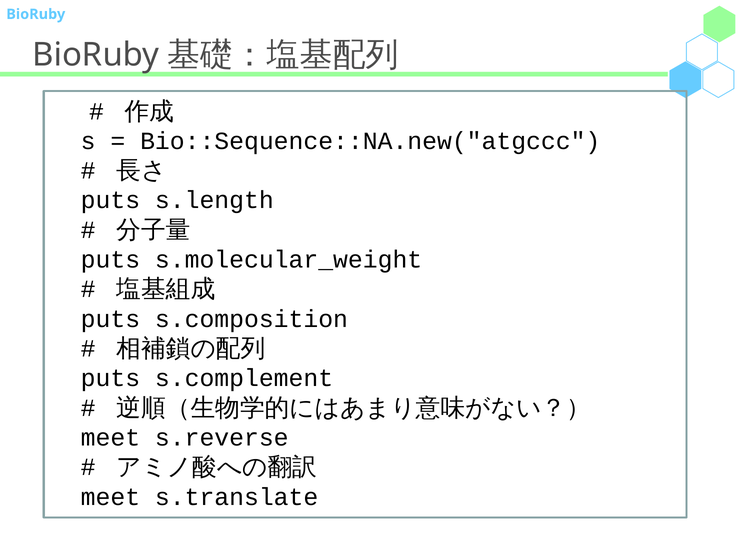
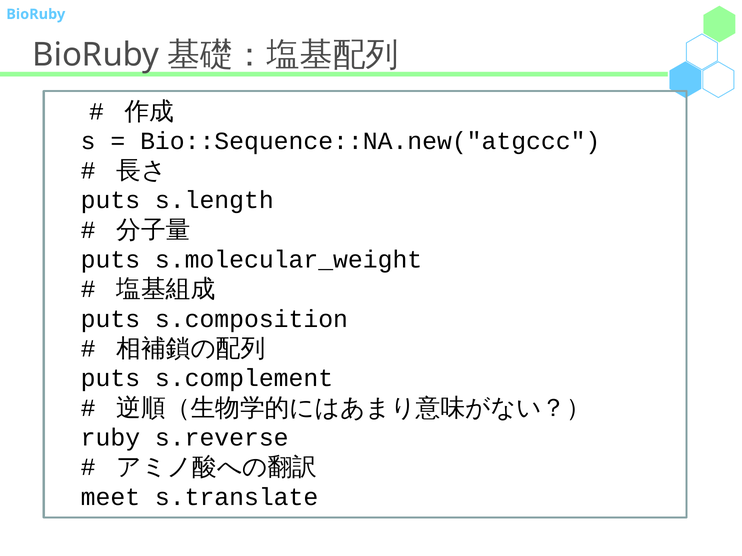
meet at (110, 438): meet -> ruby
